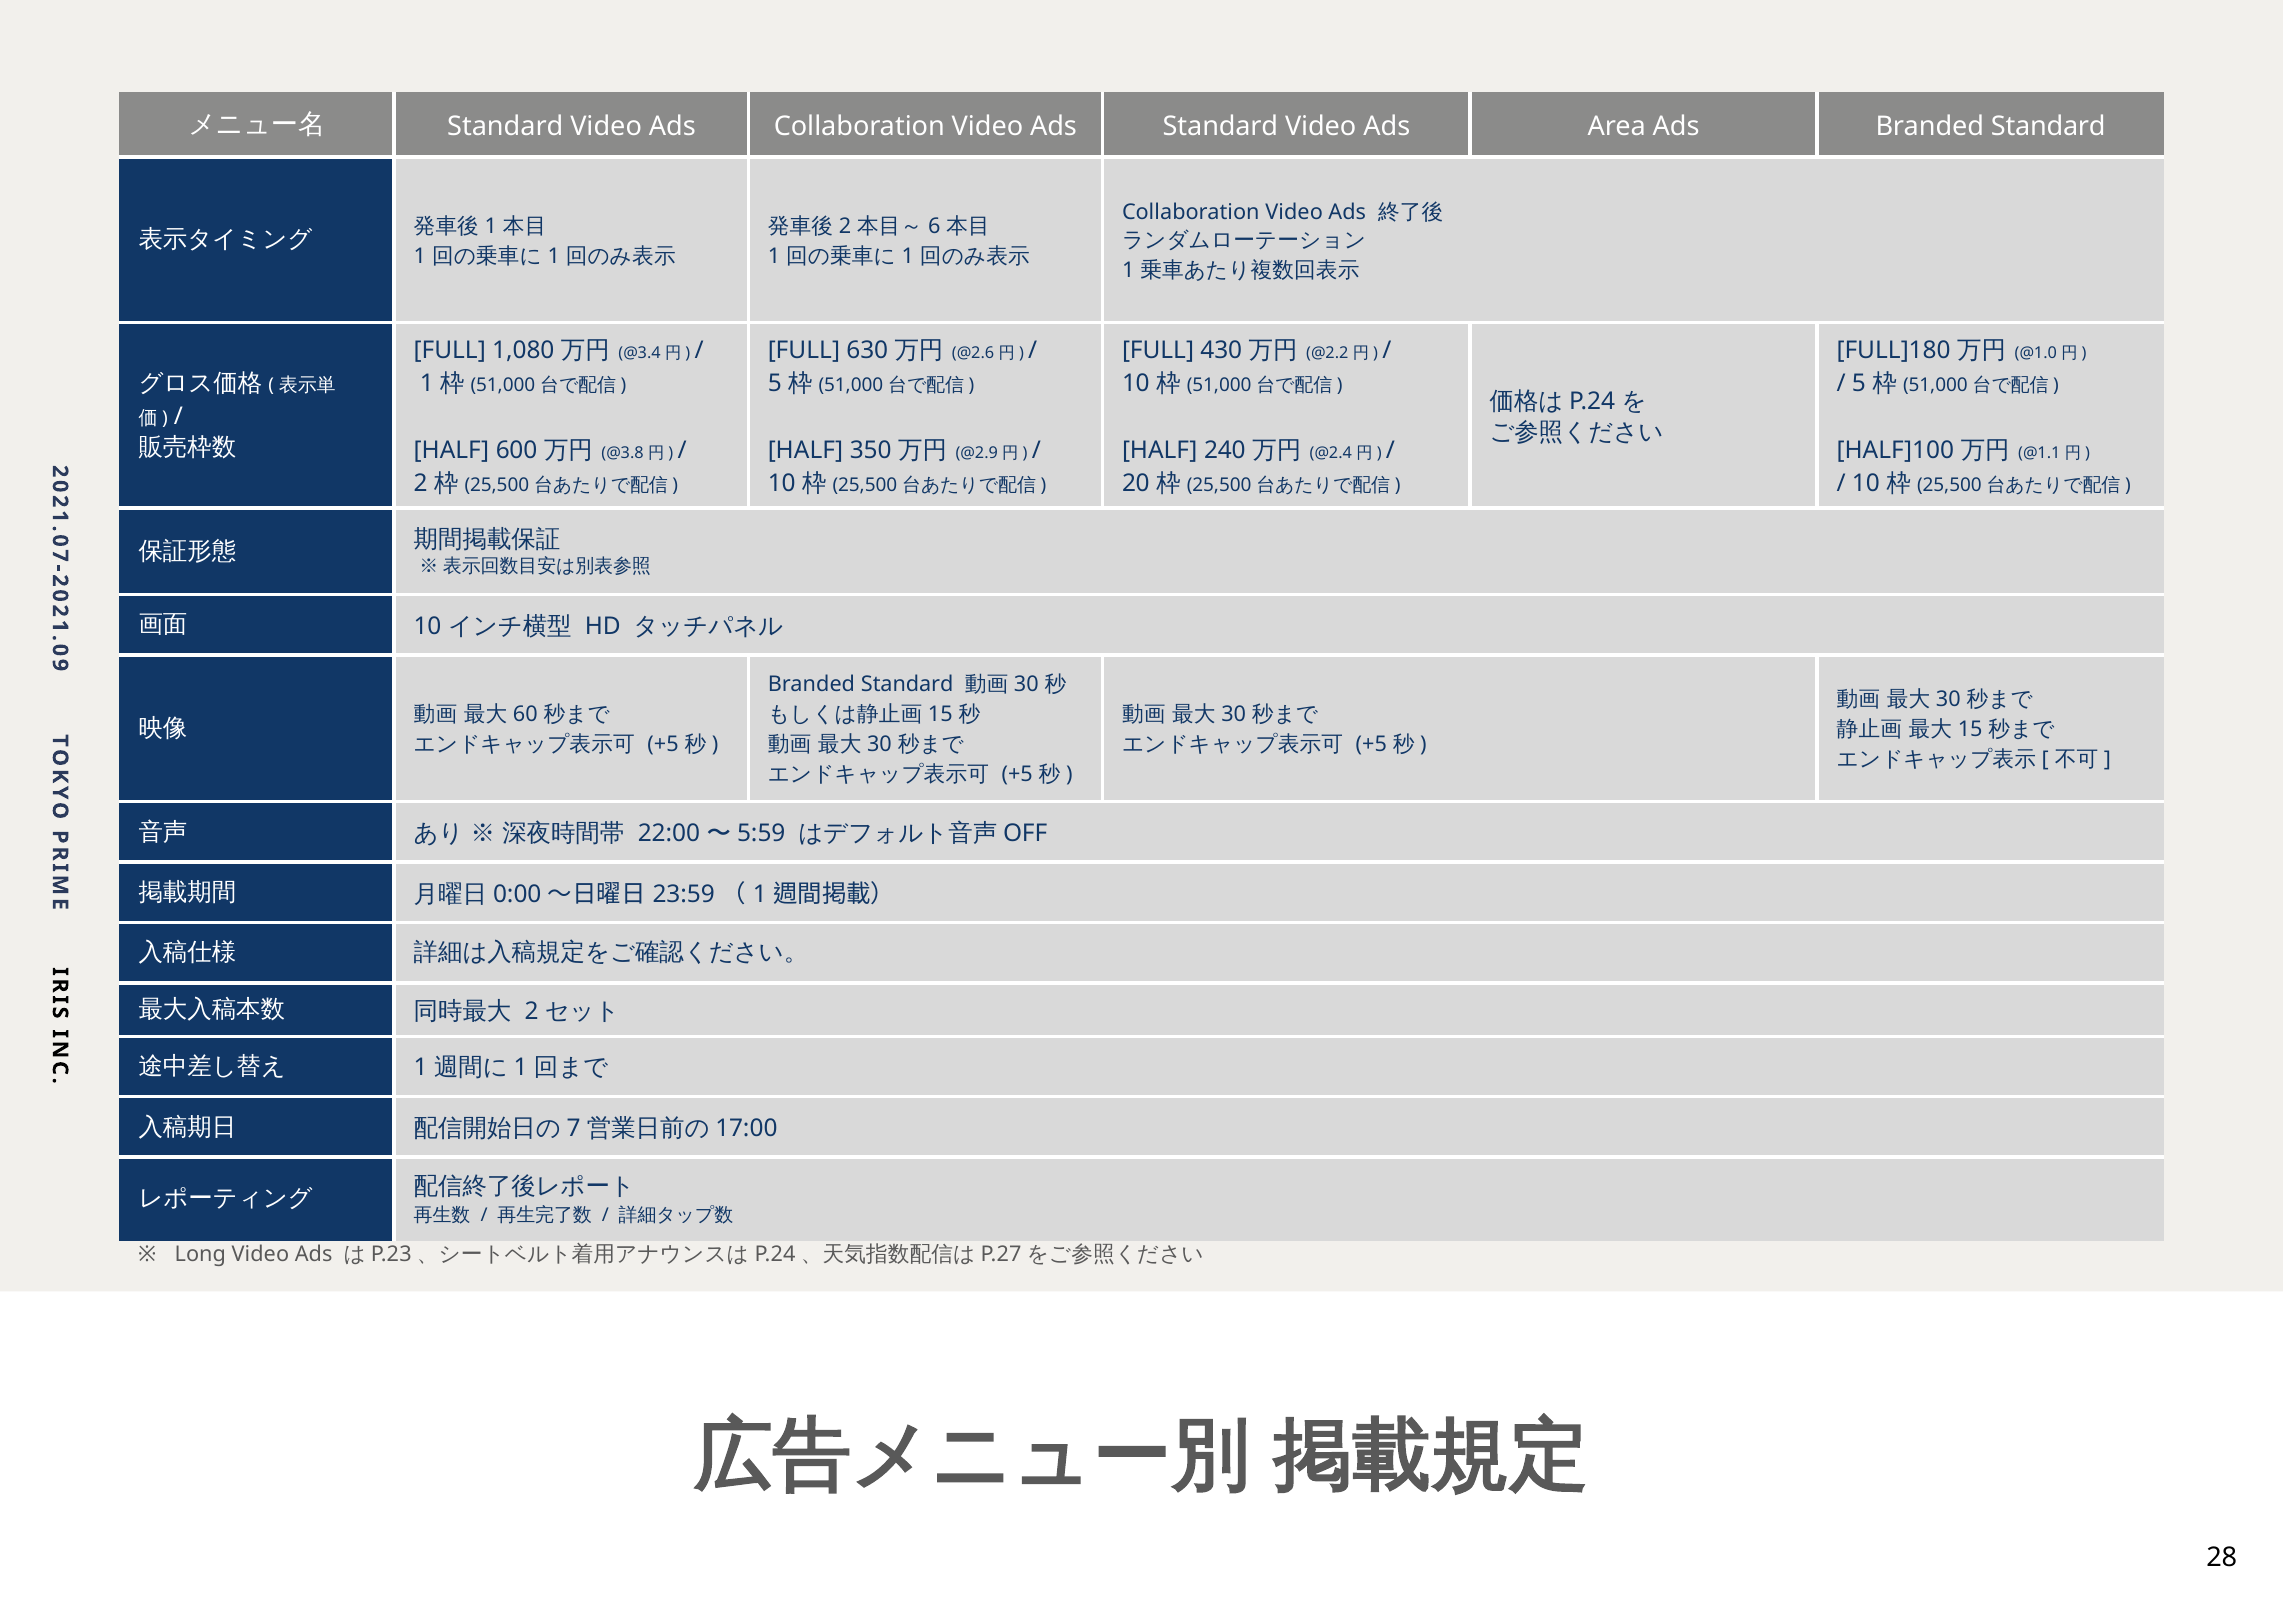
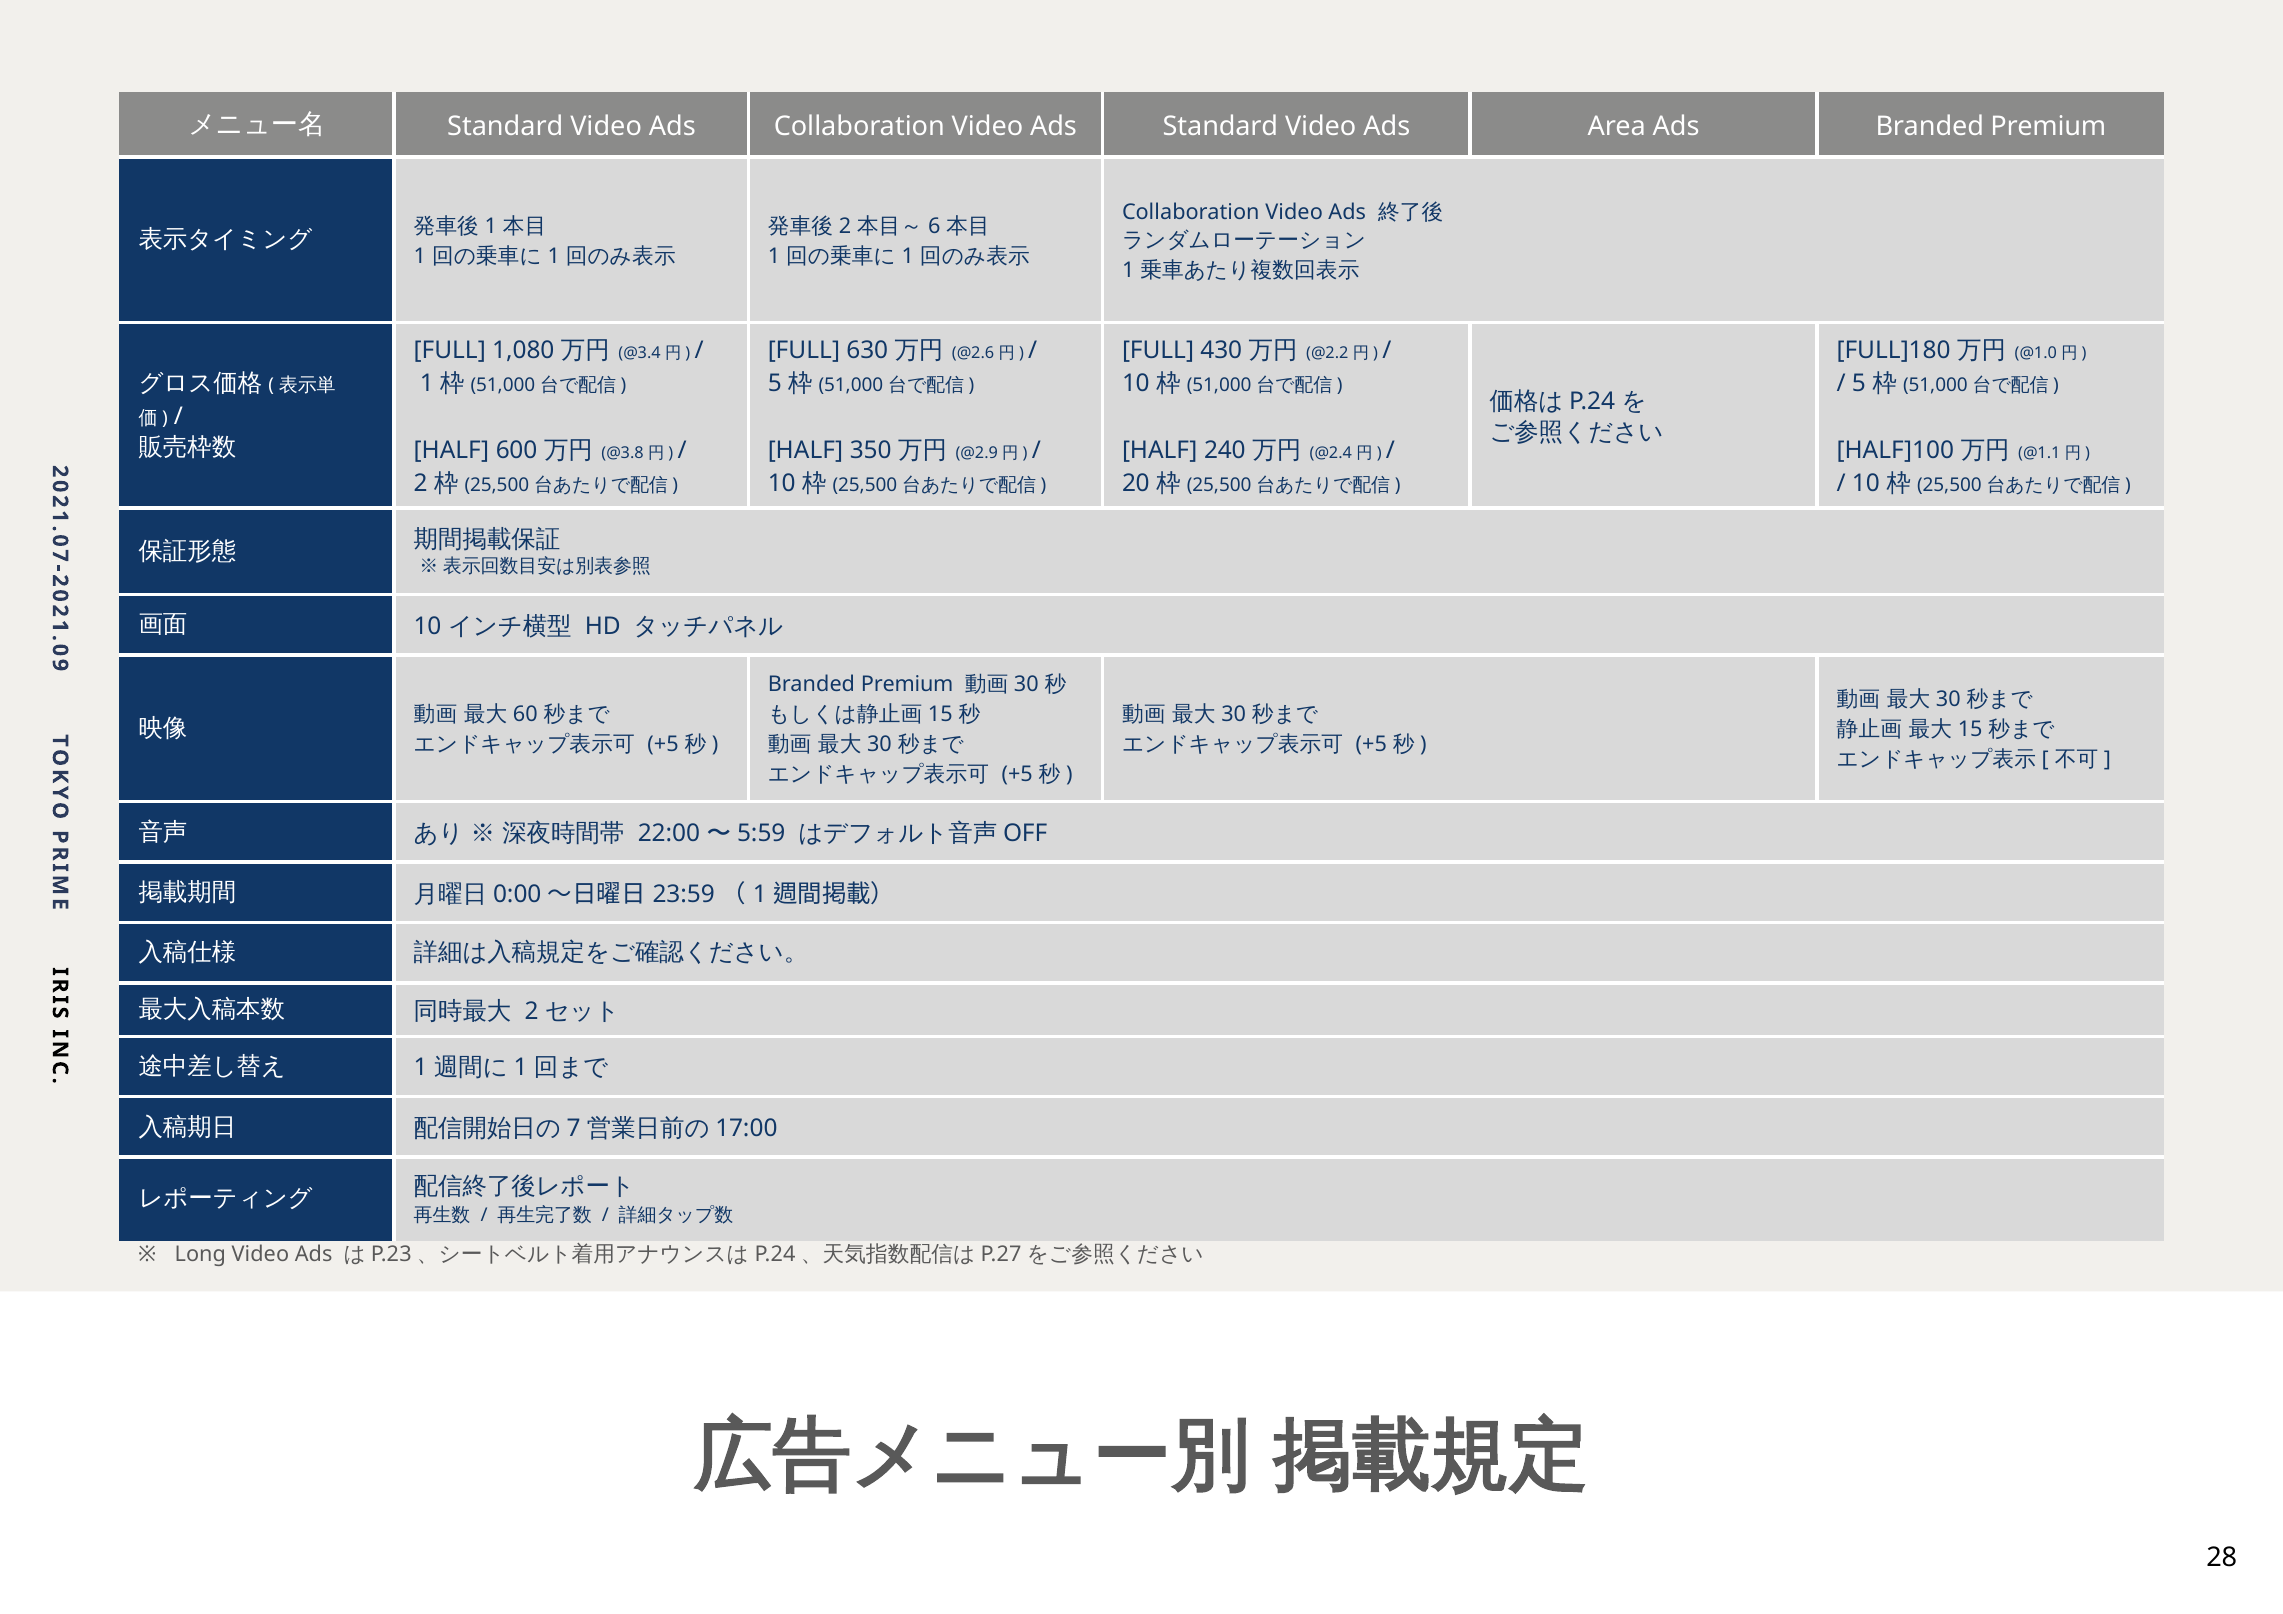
Ads Branded Standard: Standard -> Premium
Standard at (907, 685): Standard -> Premium
